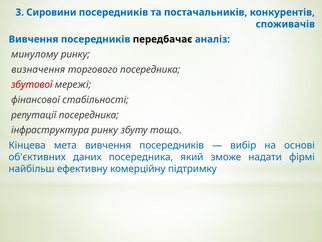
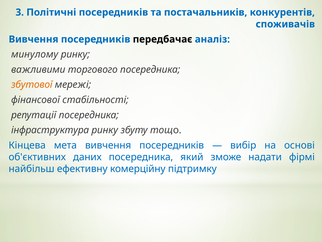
Сировини: Сировини -> Політичні
визначення: визначення -> важливими
збутової colour: red -> orange
